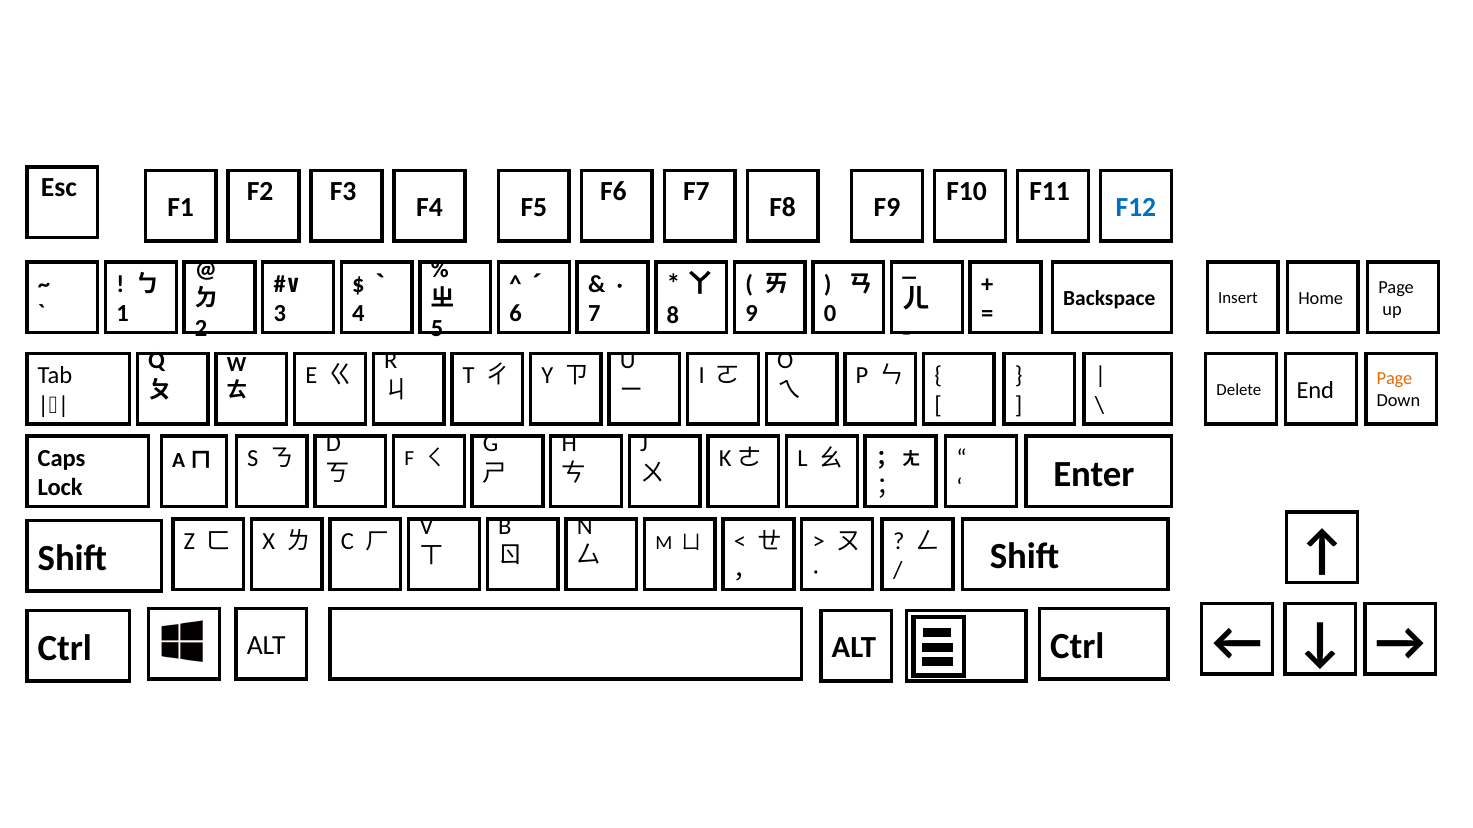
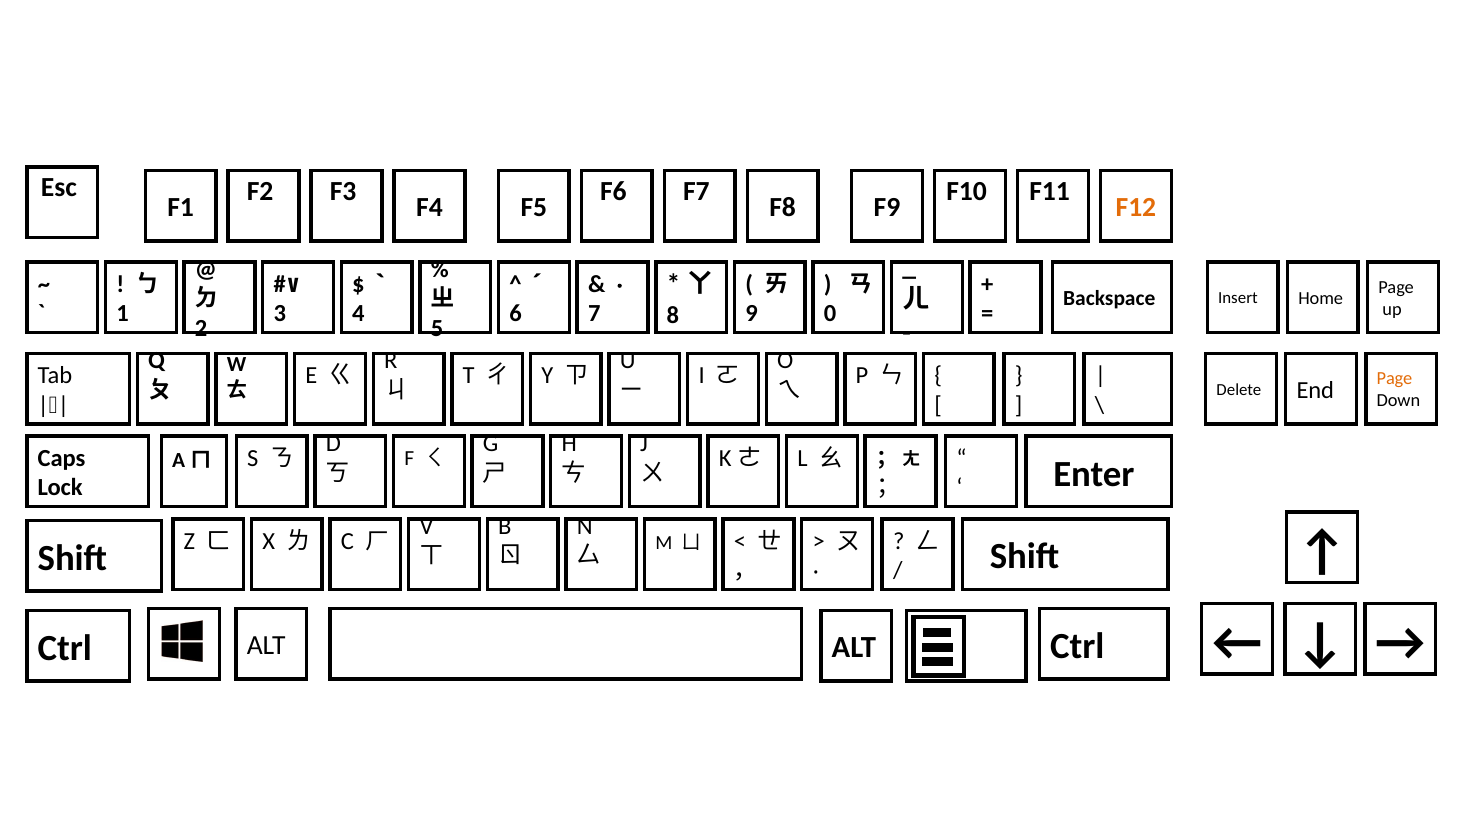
F12 colour: blue -> orange
